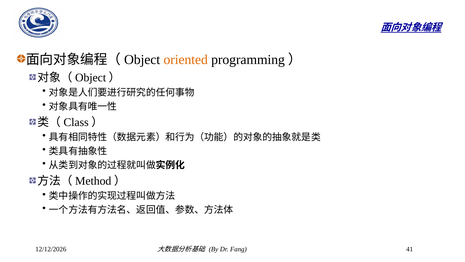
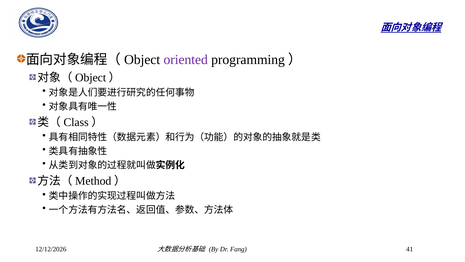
oriented colour: orange -> purple
